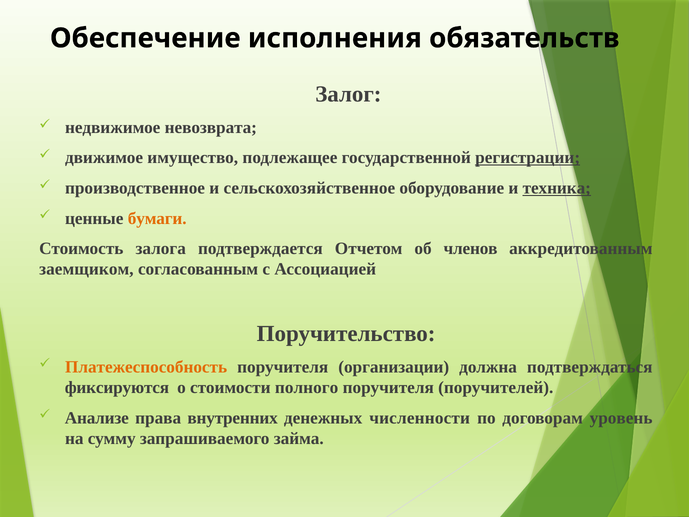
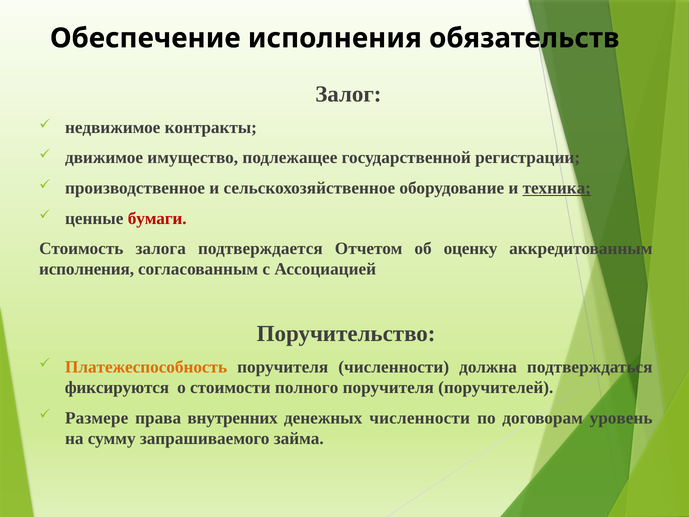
невозврата: невозврата -> контракты
регистрации underline: present -> none
бумаги colour: orange -> red
членов: членов -> оценку
заемщиком at (86, 269): заемщиком -> исполнения
поручителя организации: организации -> численности
Анализе: Анализе -> Размере
